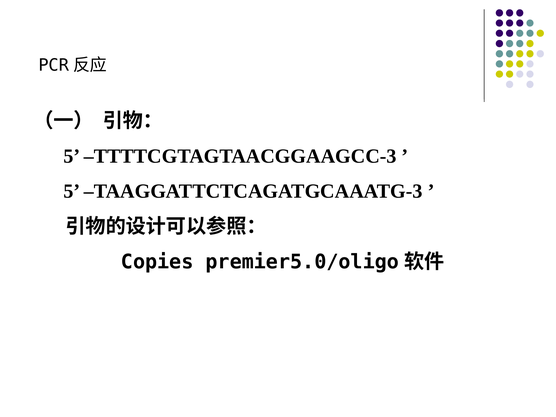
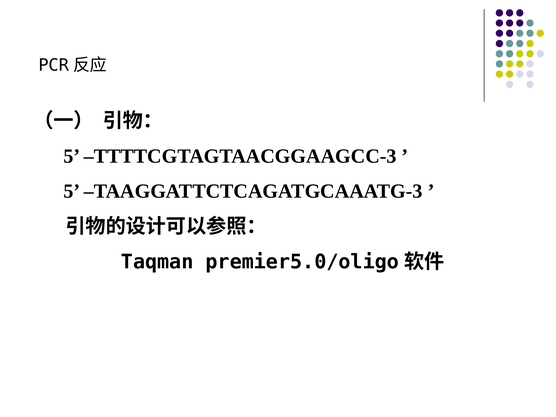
Copies: Copies -> Taqman
